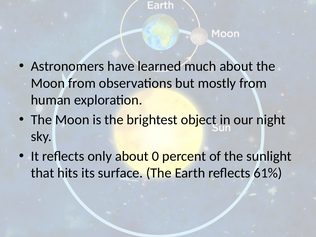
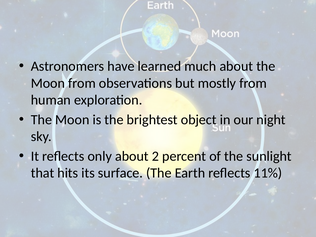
0: 0 -> 2
61%: 61% -> 11%
